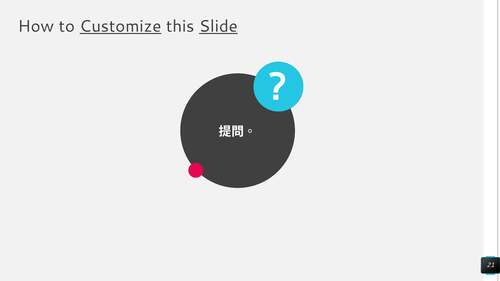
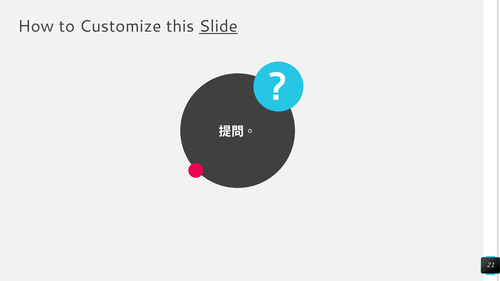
Customize underline: present -> none
